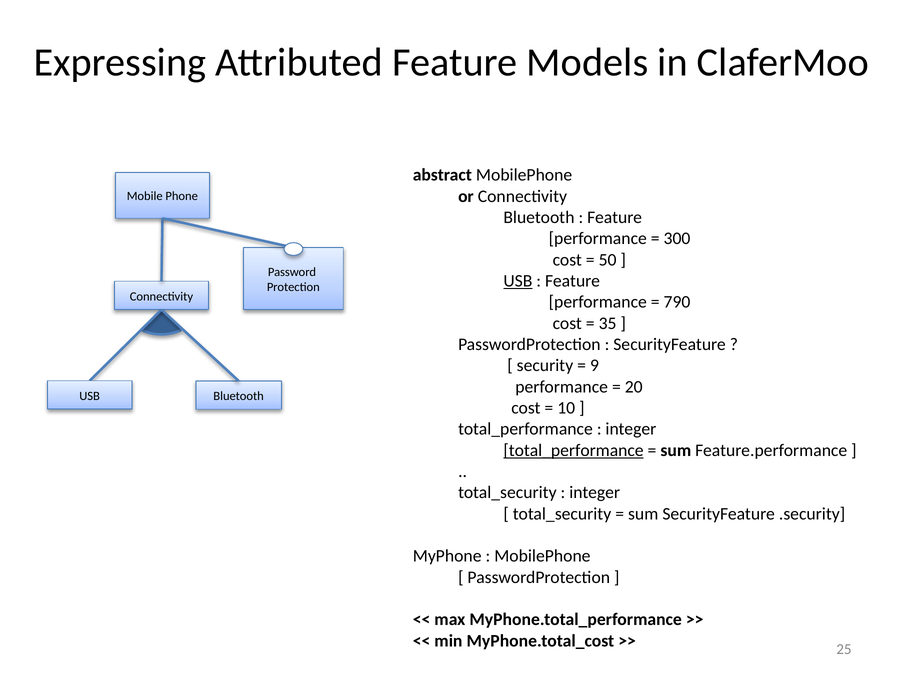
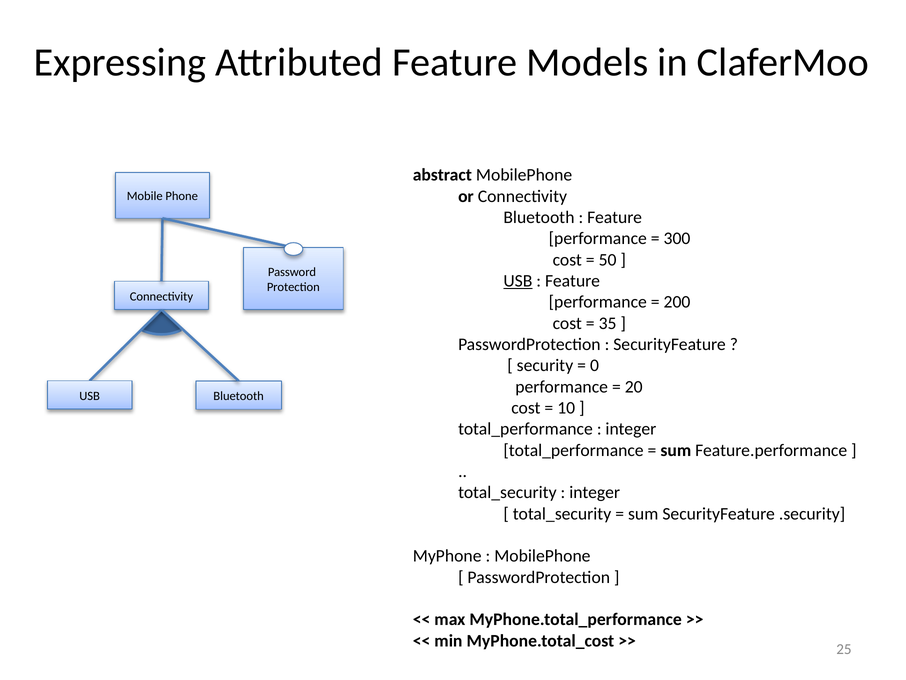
790: 790 -> 200
9: 9 -> 0
total_performance at (574, 450) underline: present -> none
